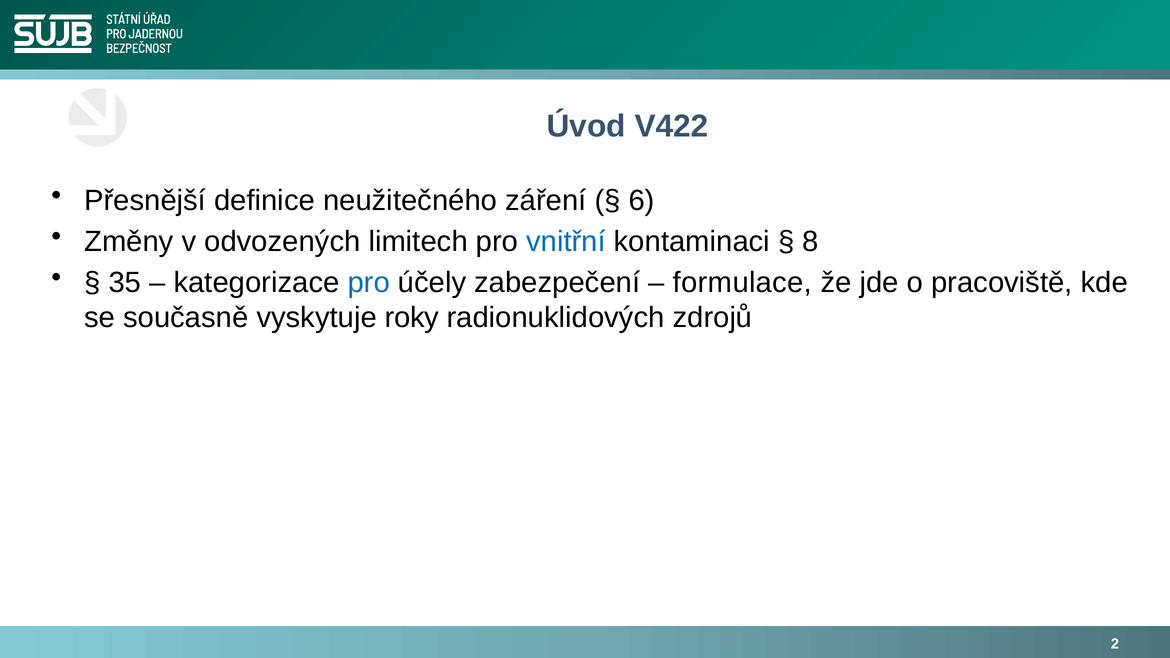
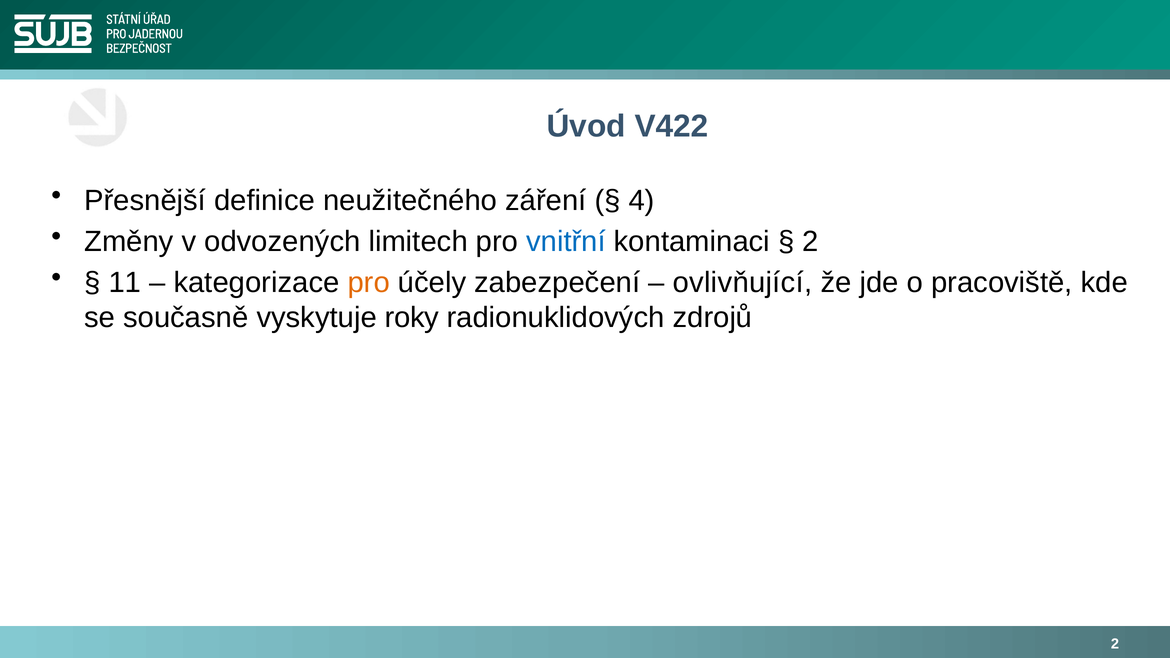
6: 6 -> 4
8 at (811, 241): 8 -> 2
35: 35 -> 11
pro at (369, 282) colour: blue -> orange
formulace: formulace -> ovlivňující
